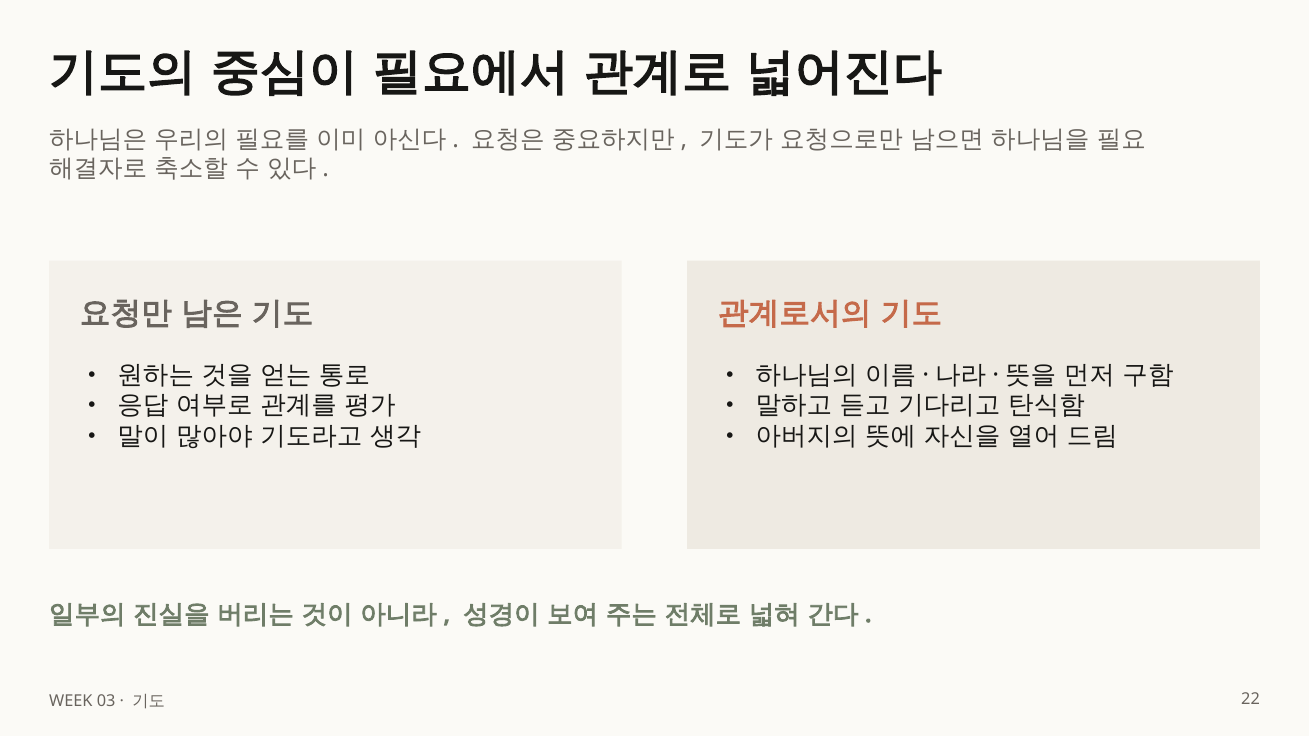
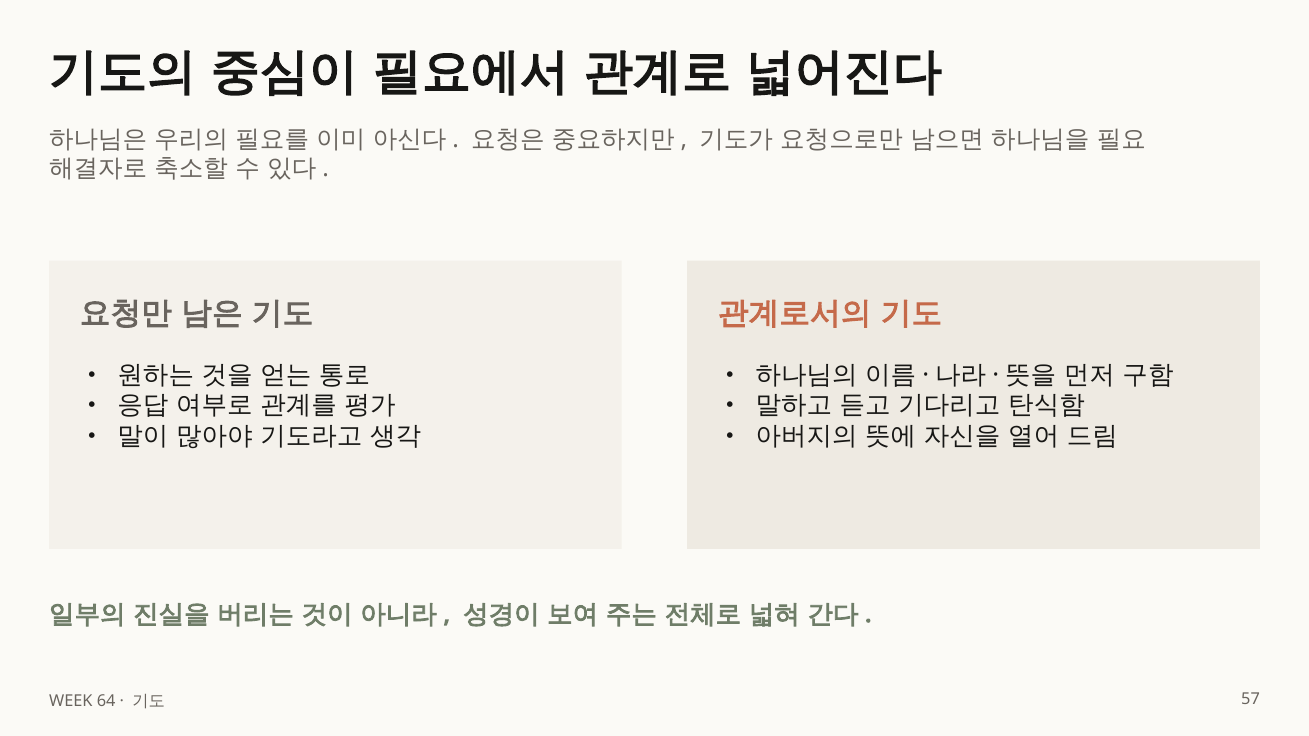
03: 03 -> 64
22: 22 -> 57
